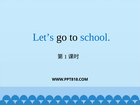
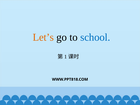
Let’s colour: blue -> orange
